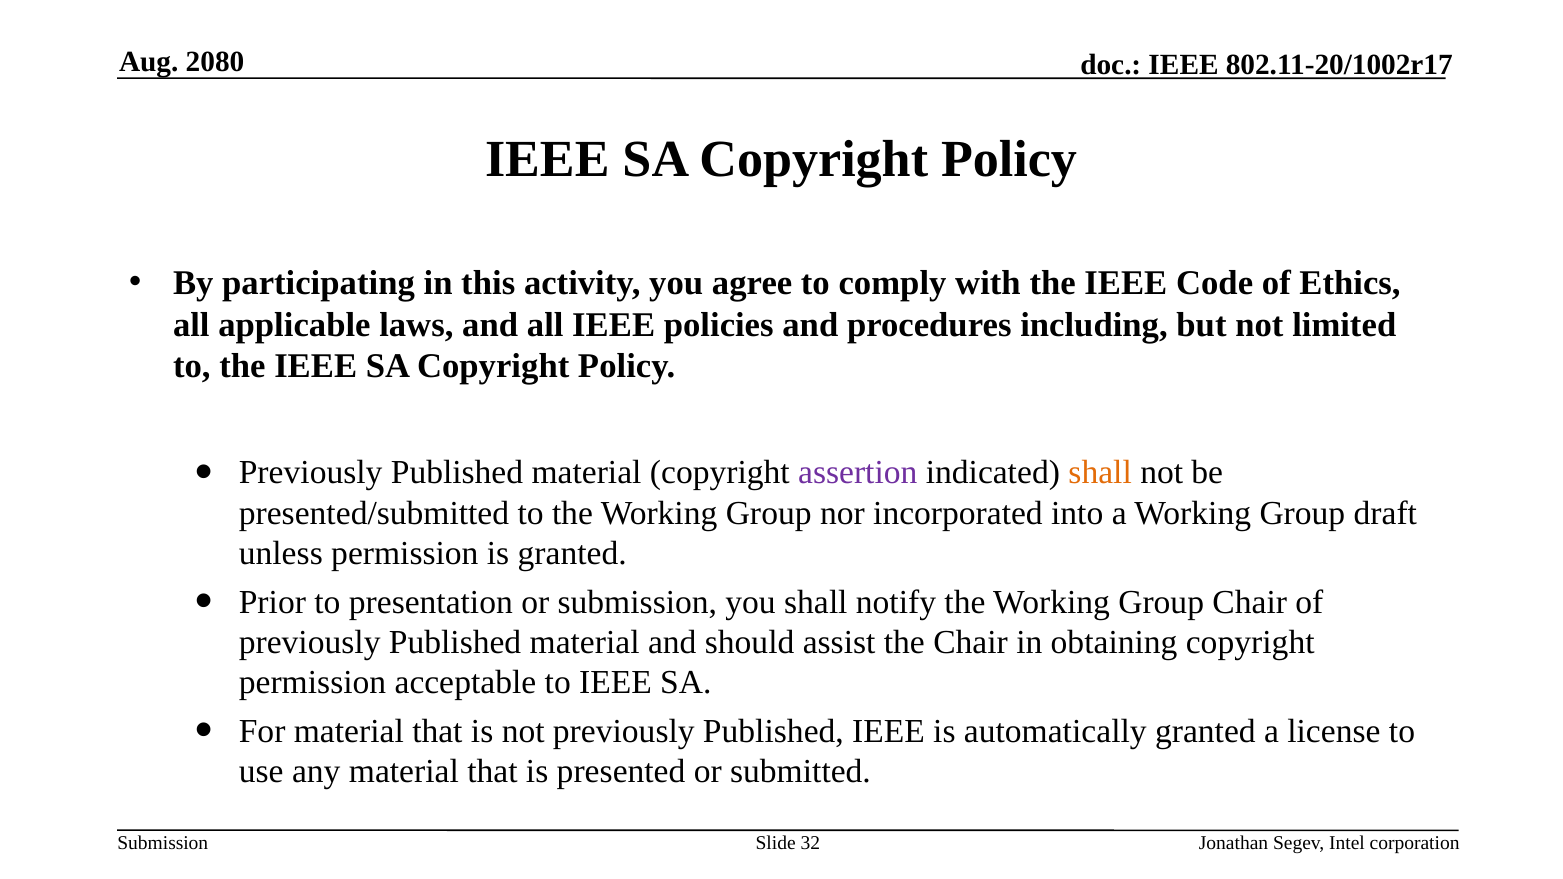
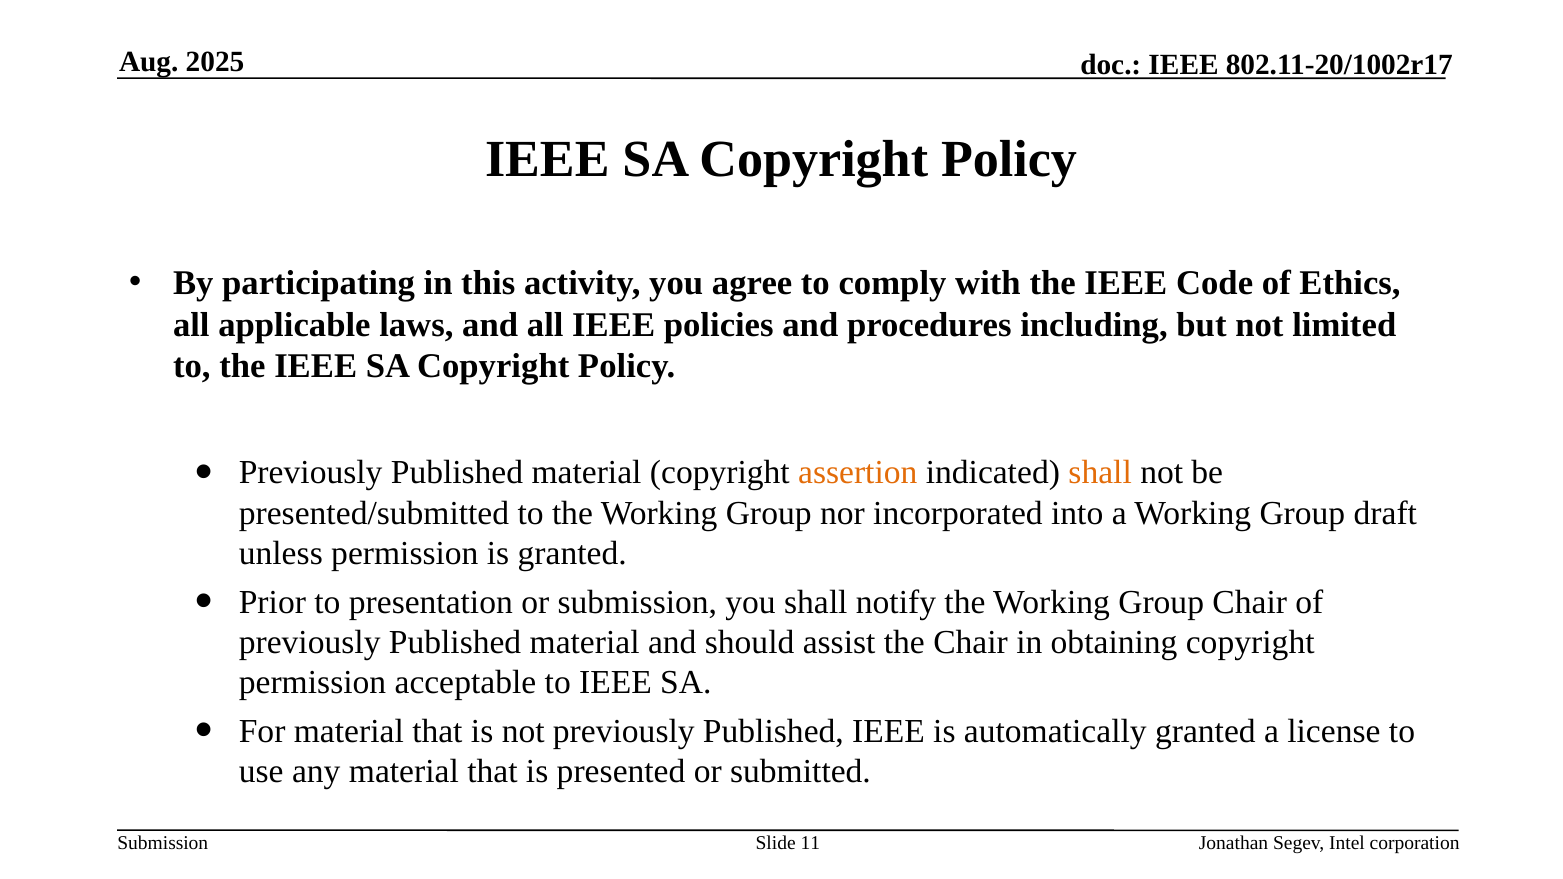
2080: 2080 -> 2025
assertion colour: purple -> orange
32: 32 -> 11
